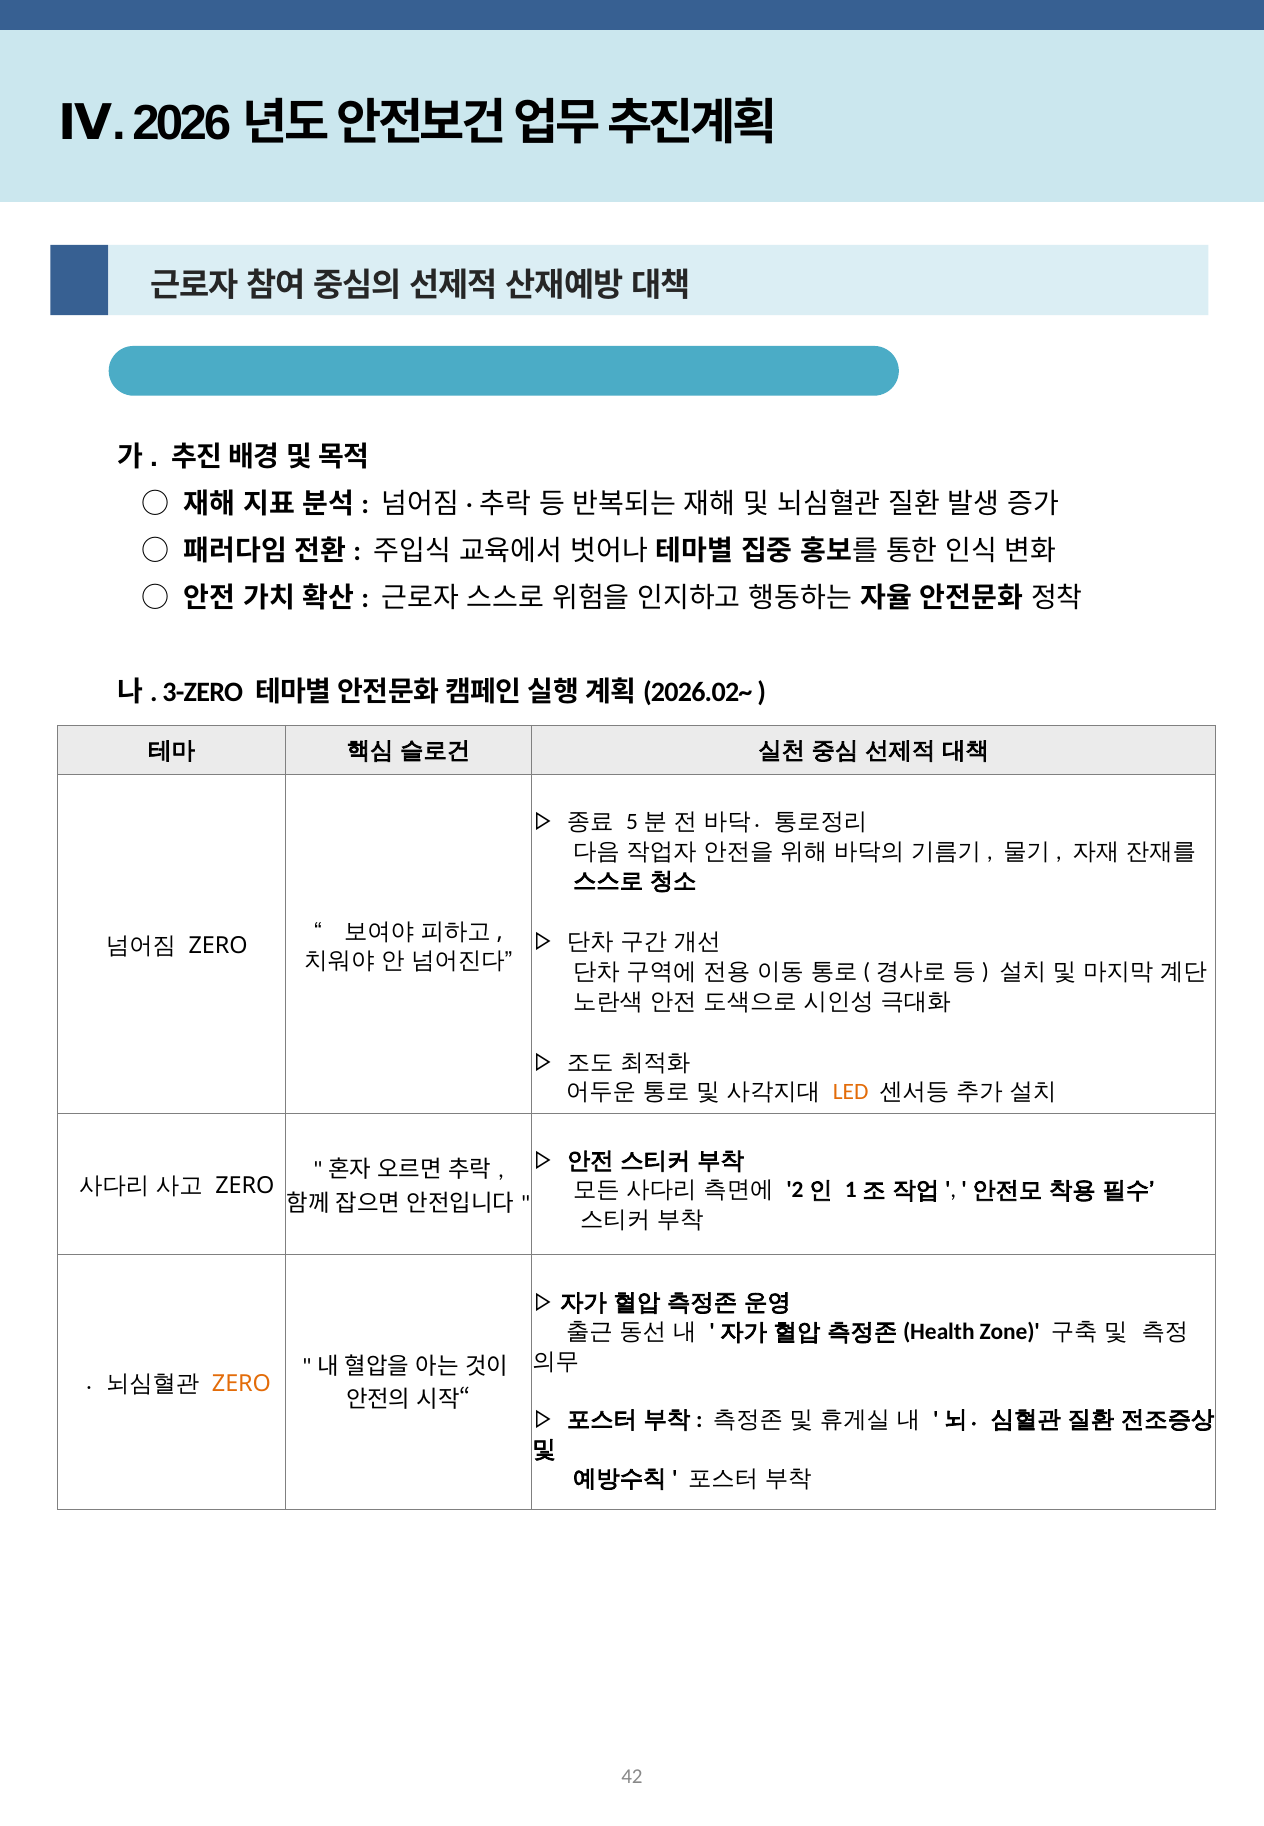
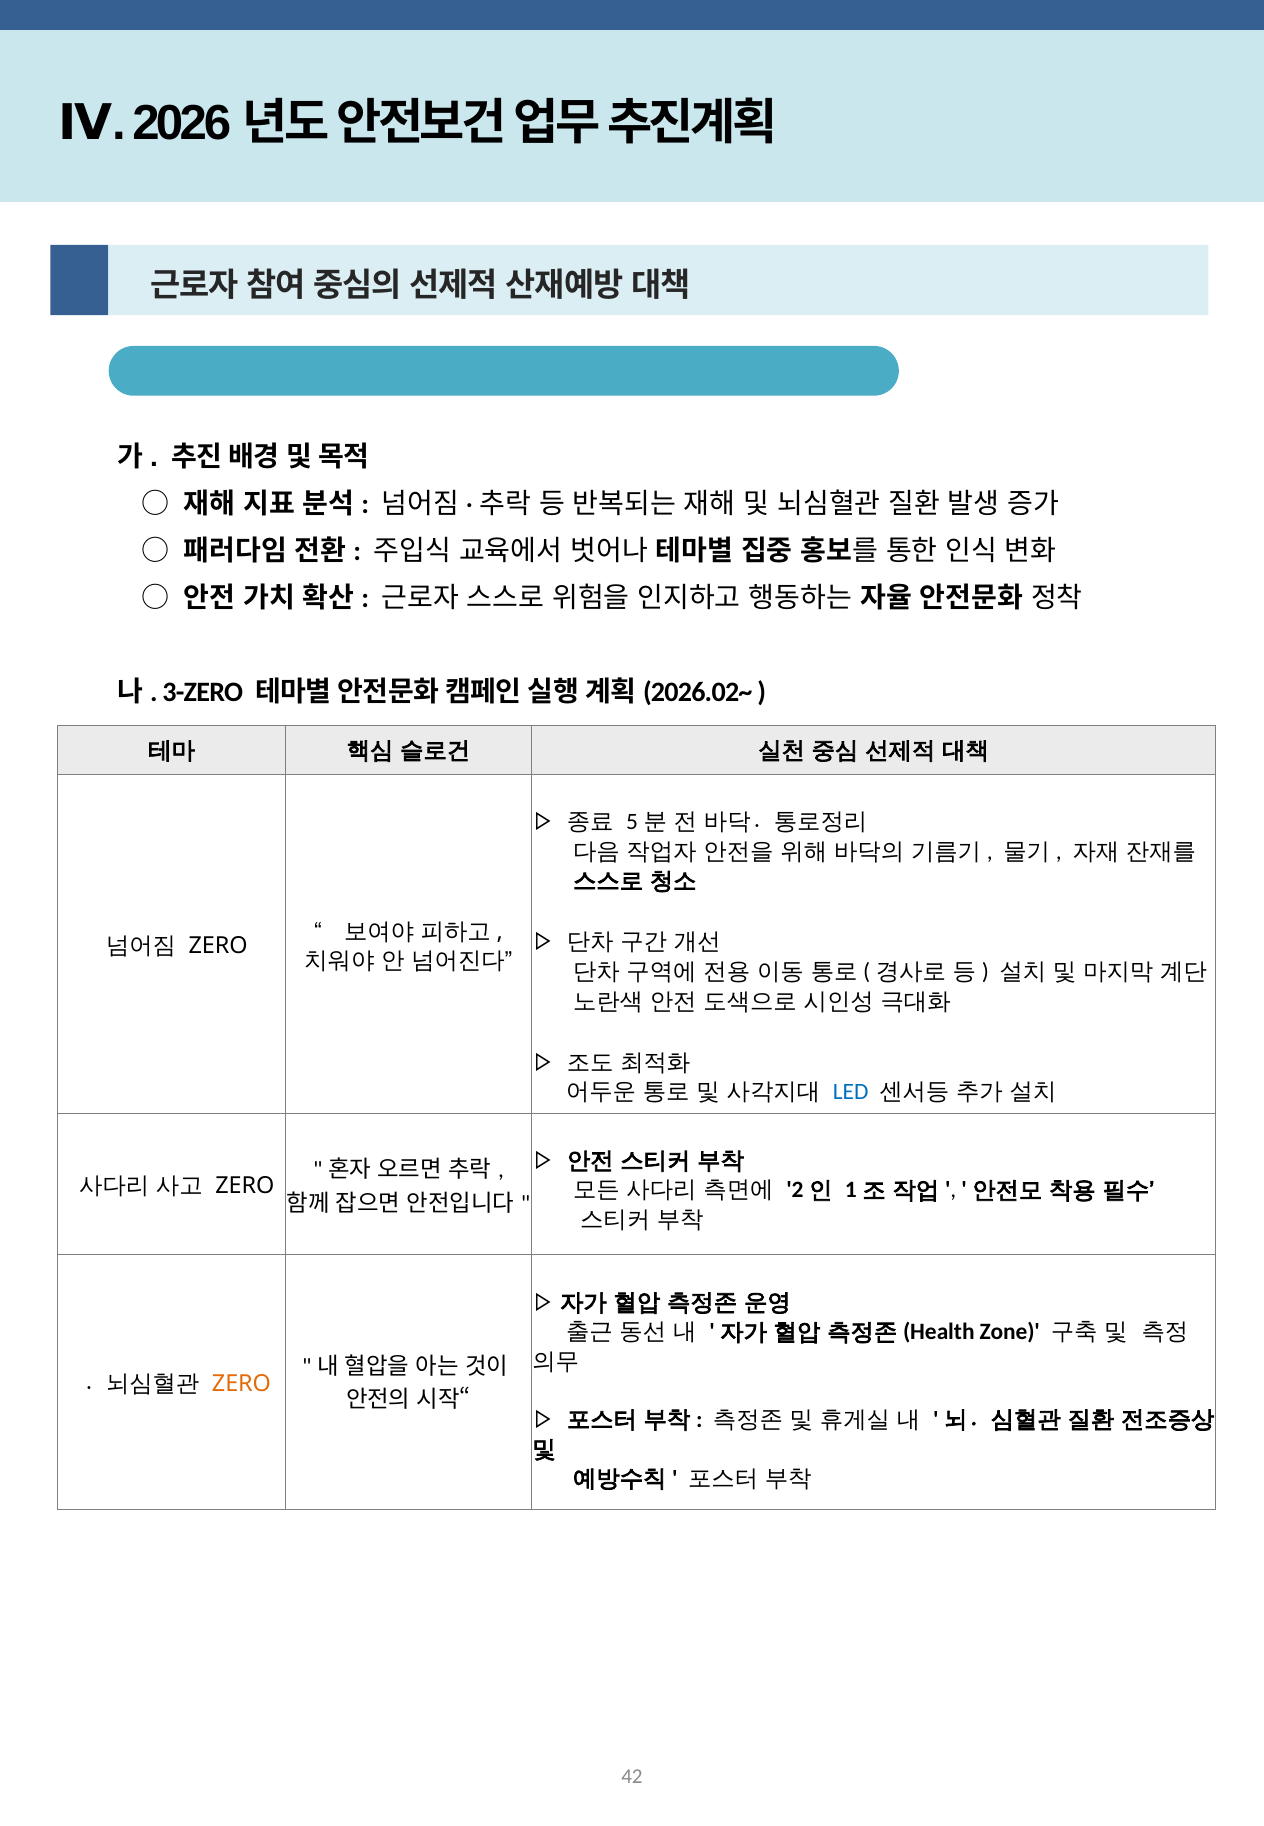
LED colour: orange -> blue
